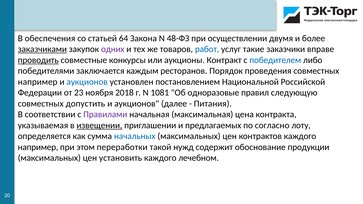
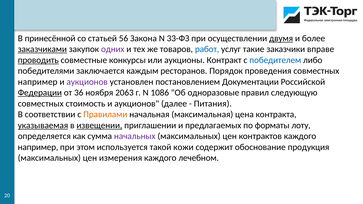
обеспечения: обеспечения -> принесённой
64: 64 -> 56
48-ФЗ: 48-ФЗ -> 33-ФЗ
двумя underline: none -> present
аукционов at (87, 82) colour: blue -> purple
Национальной: Национальной -> Документации
Федерации underline: none -> present
23: 23 -> 36
2018: 2018 -> 2063
1081: 1081 -> 1086
допустить: допустить -> стоимость
Правилами colour: purple -> orange
указываемая underline: none -> present
согласно: согласно -> форматы
начальных colour: blue -> purple
переработки: переработки -> используется
нужд: нужд -> кожи
продукции: продукции -> продукция
установить: установить -> измерения
